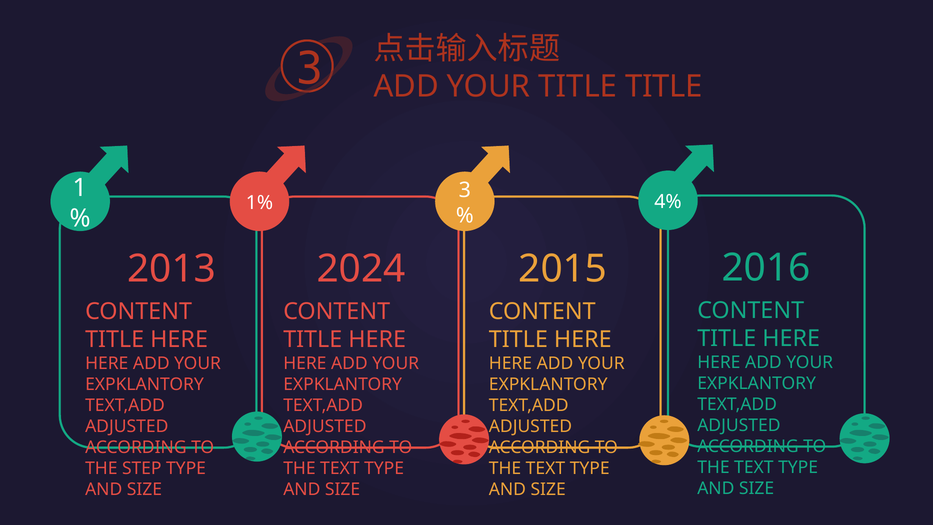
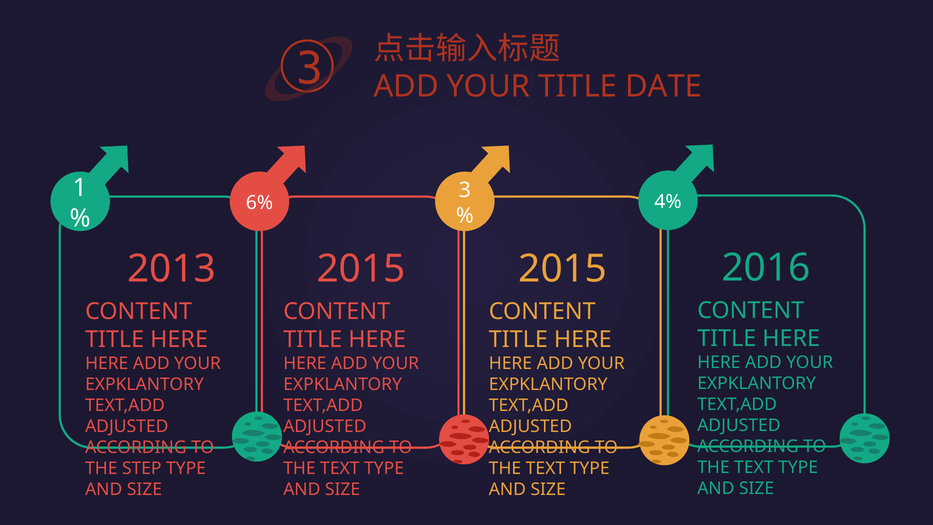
TITLE TITLE: TITLE -> DATE
1%: 1% -> 6%
2013 2024: 2024 -> 2015
